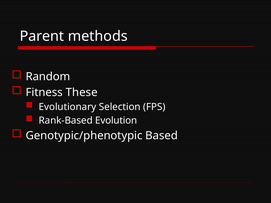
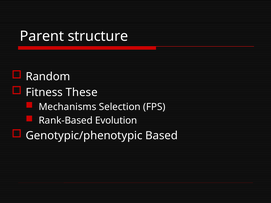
methods: methods -> structure
Evolutionary: Evolutionary -> Mechanisms
